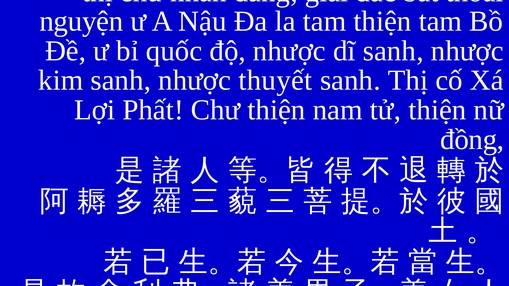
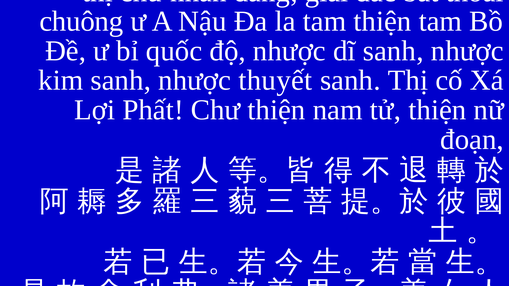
nguyện: nguyện -> chuông
đồng: đồng -> đoạn
